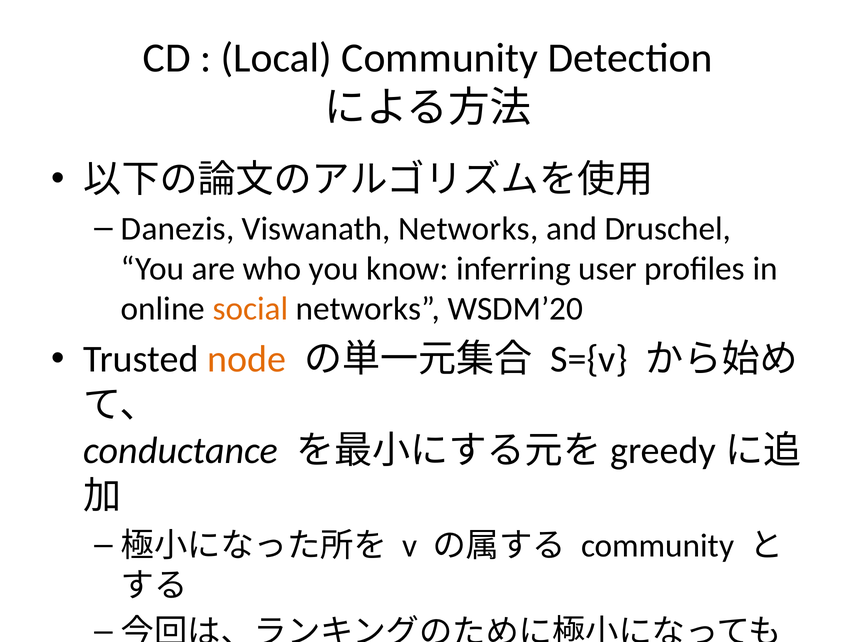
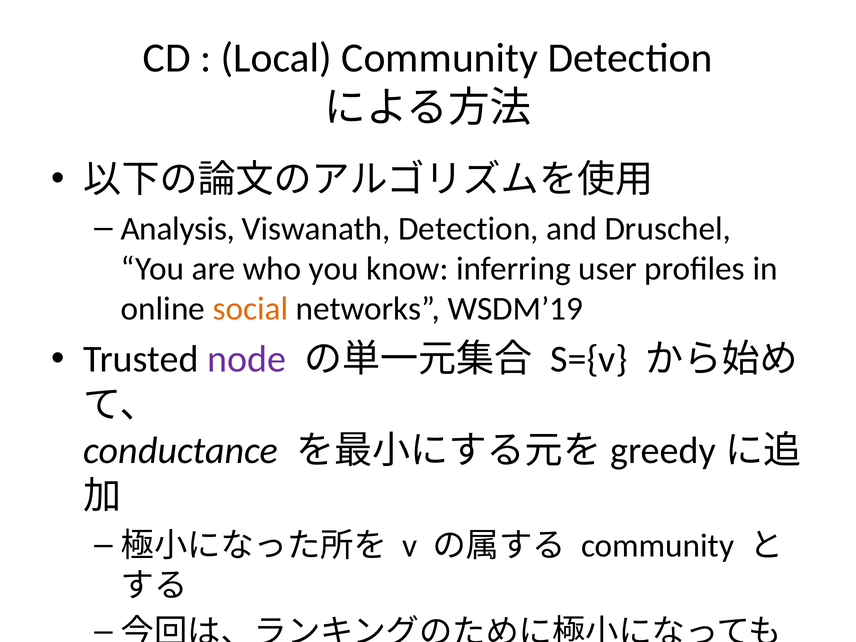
Danezis: Danezis -> Analysis
Viswanath Networks: Networks -> Detection
WSDM’20: WSDM’20 -> WSDM’19
node colour: orange -> purple
